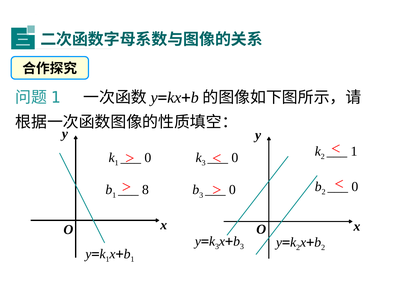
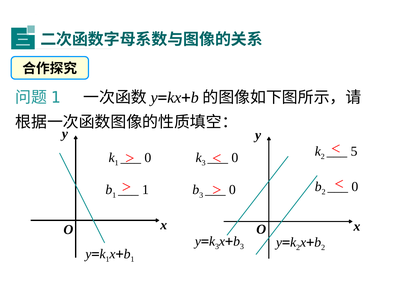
1 at (354, 152): 1 -> 5
8 at (145, 190): 8 -> 1
